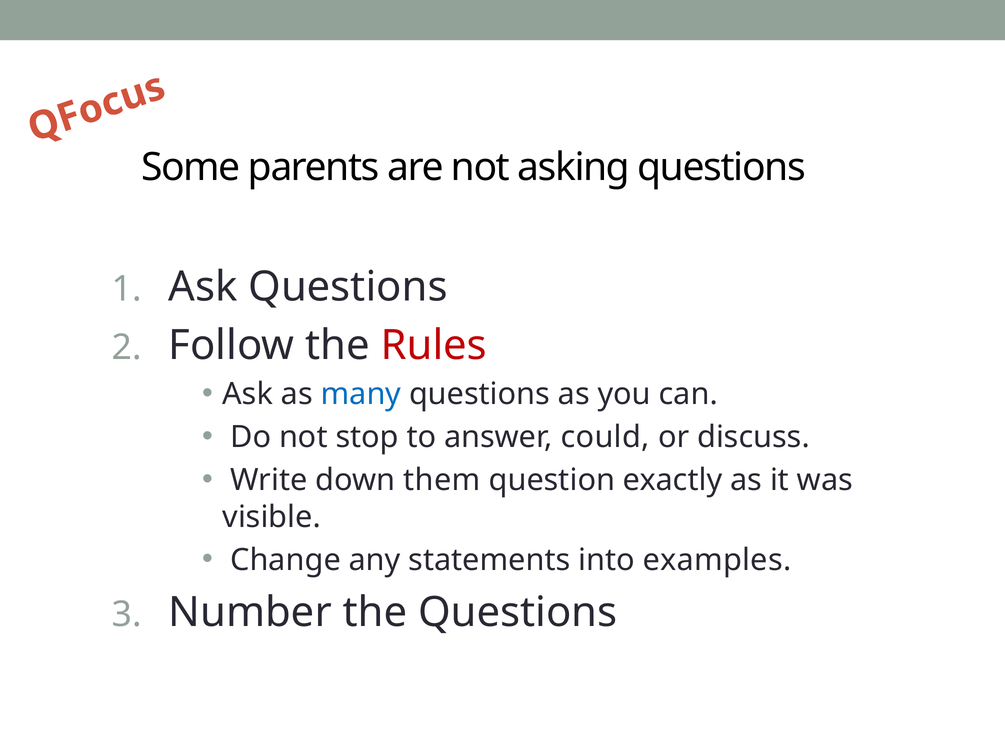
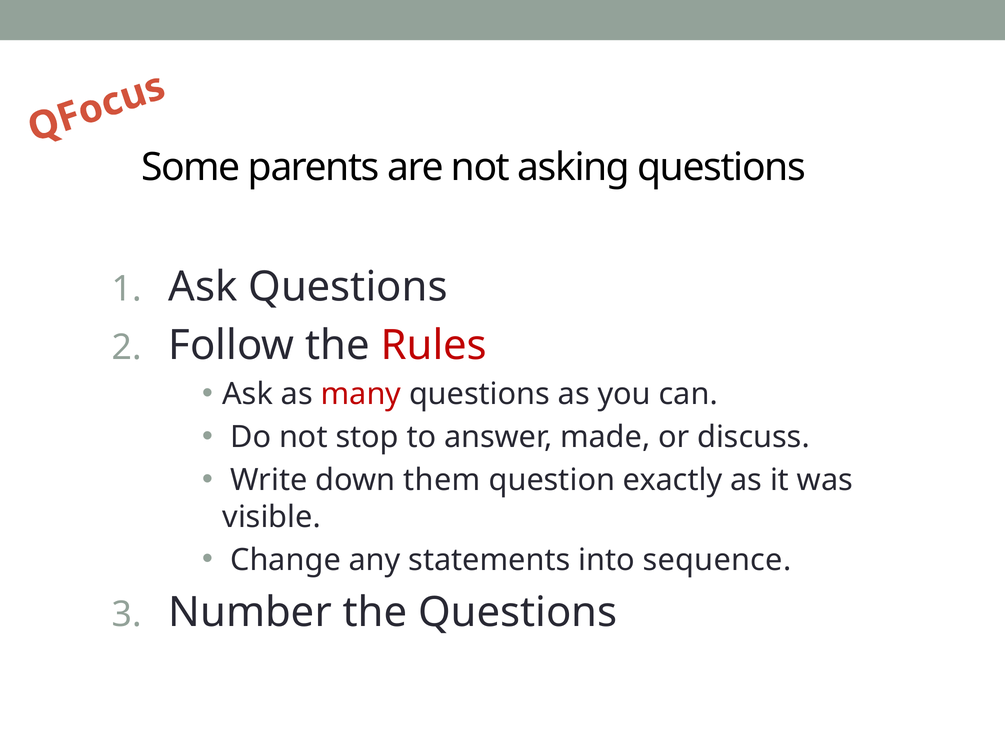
many colour: blue -> red
could: could -> made
examples: examples -> sequence
